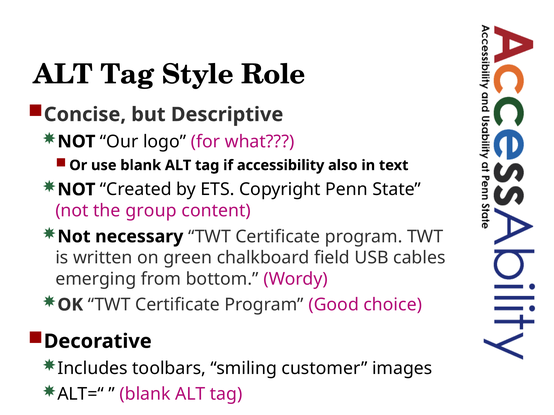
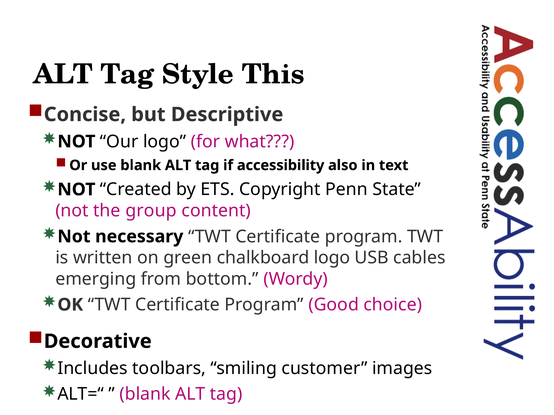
Role: Role -> This
chalkboard field: field -> logo
